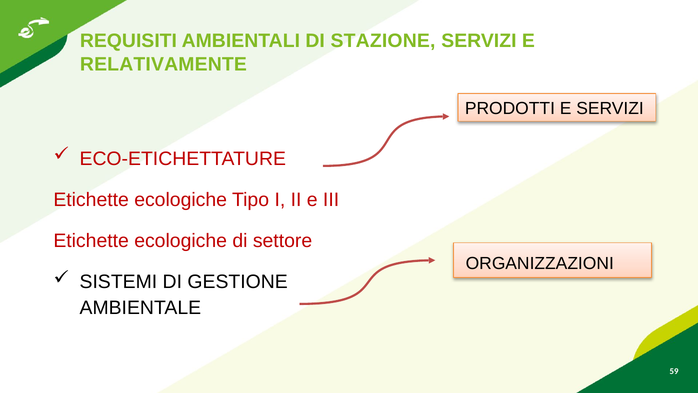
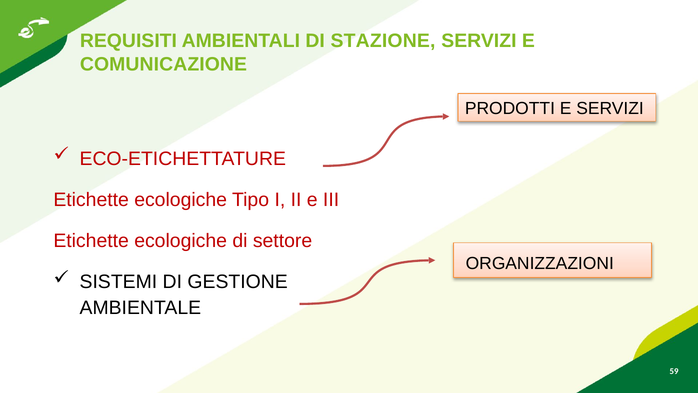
RELATIVAMENTE: RELATIVAMENTE -> COMUNICAZIONE
